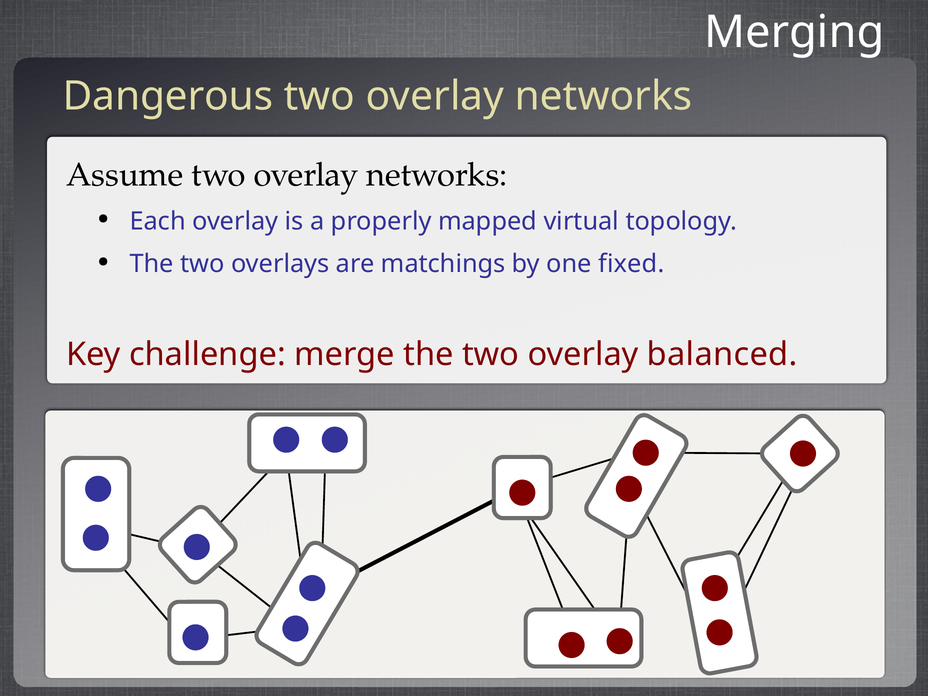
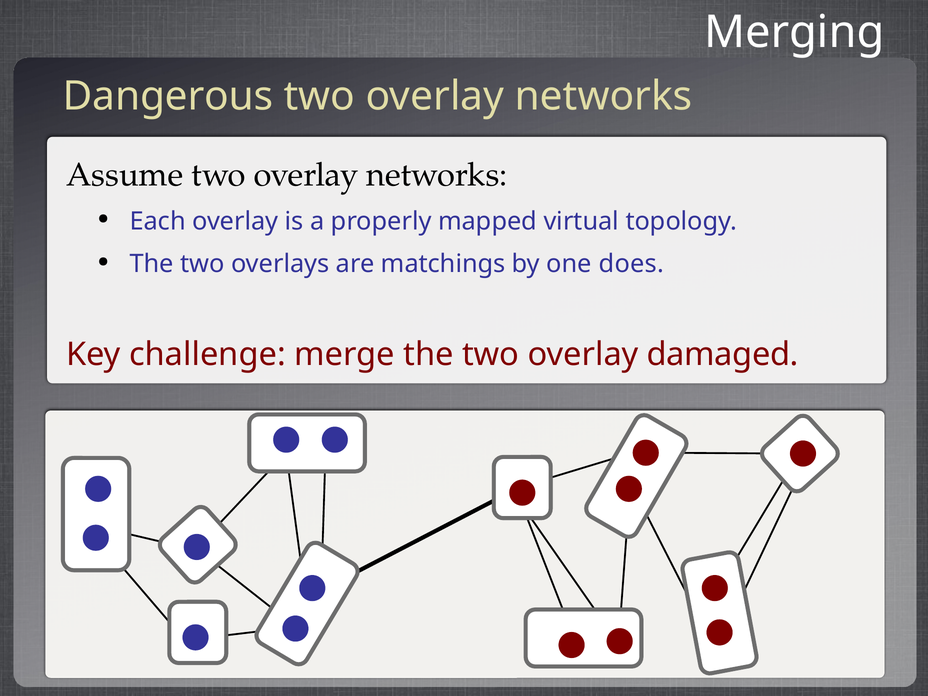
fixed: fixed -> does
balanced: balanced -> damaged
